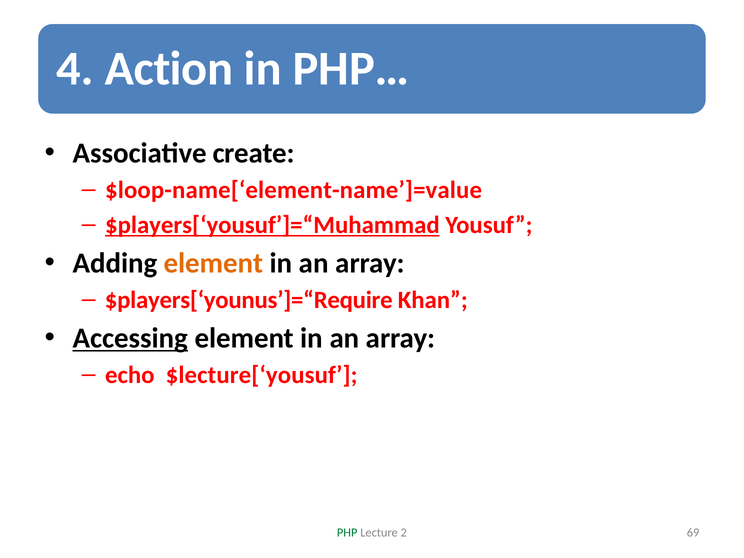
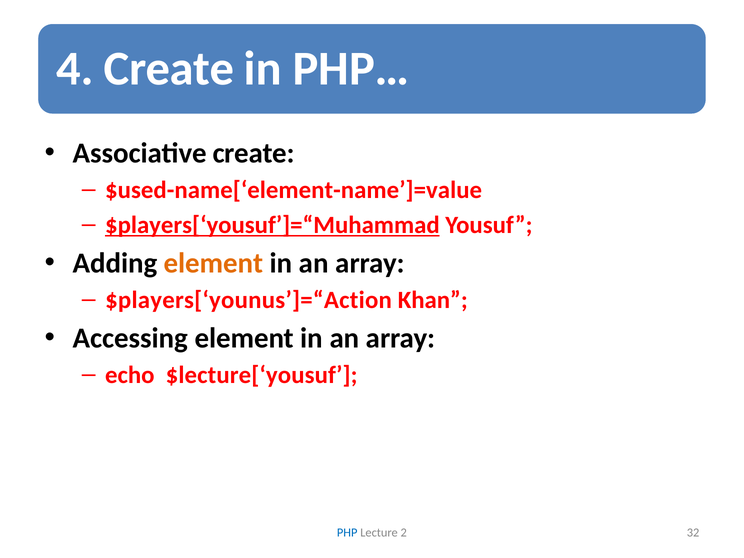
Action at (169, 69): Action -> Create
$loop-name[‘element-name’]=value: $loop-name[‘element-name’]=value -> $used-name[‘element-name’]=value
$players[‘younus’]=“Require: $players[‘younus’]=“Require -> $players[‘younus’]=“Action
Accessing underline: present -> none
PHP colour: green -> blue
69: 69 -> 32
